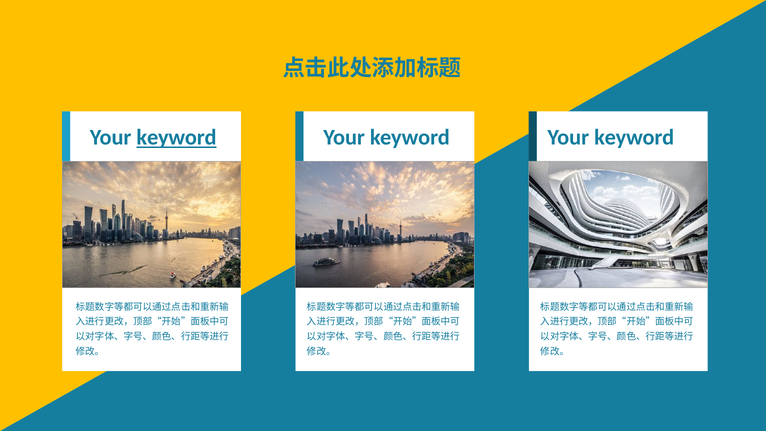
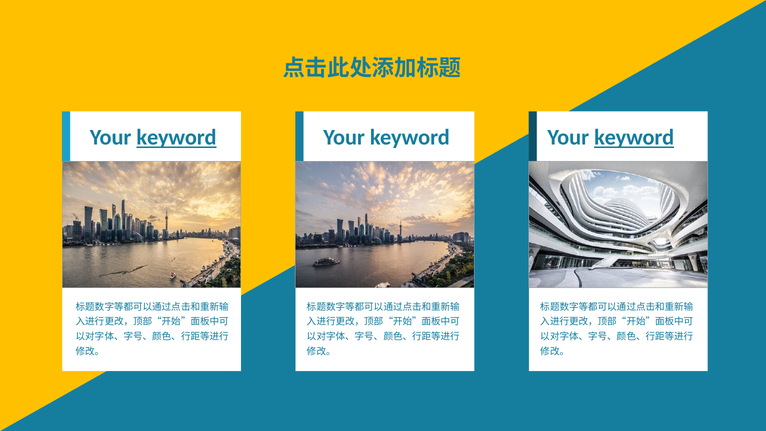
keyword at (634, 138) underline: none -> present
